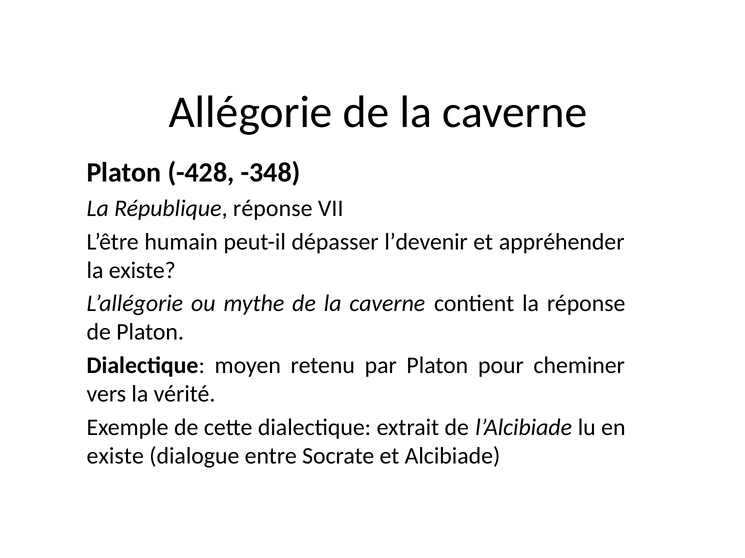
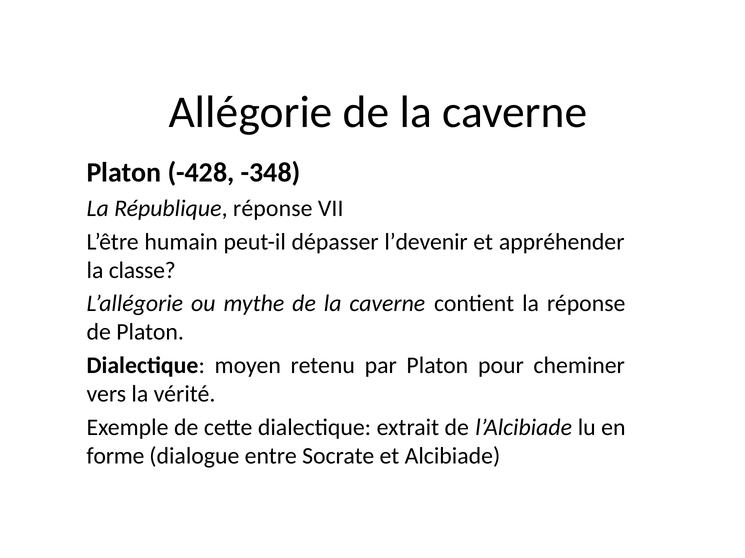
la existe: existe -> classe
existe at (115, 457): existe -> forme
